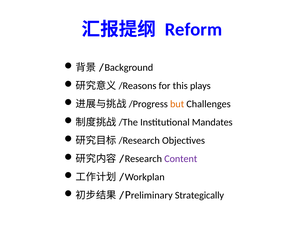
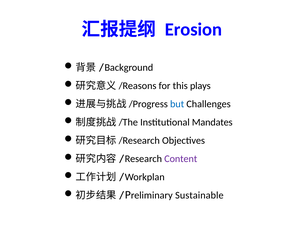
Reform: Reform -> Erosion
but colour: orange -> blue
Strategically: Strategically -> Sustainable
